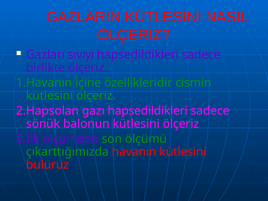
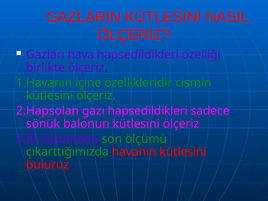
sıvıyı: sıvıyı -> hava
sadece at (201, 55): sadece -> özelliği
